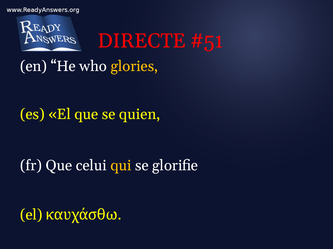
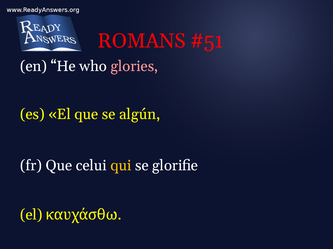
DIRECTE: DIRECTE -> ROMANS
glories colour: yellow -> pink
quien: quien -> algún
